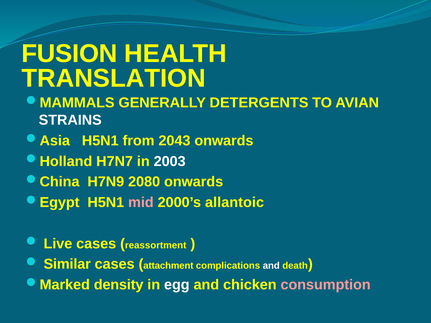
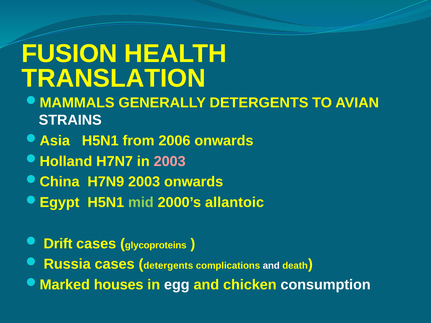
2043: 2043 -> 2006
2003 at (170, 161) colour: white -> pink
H7N9 2080: 2080 -> 2003
mid colour: pink -> light green
Live: Live -> Drift
reassortment: reassortment -> glycoproteins
Similar: Similar -> Russia
attachment at (168, 266): attachment -> detergents
density: density -> houses
consumption colour: pink -> white
